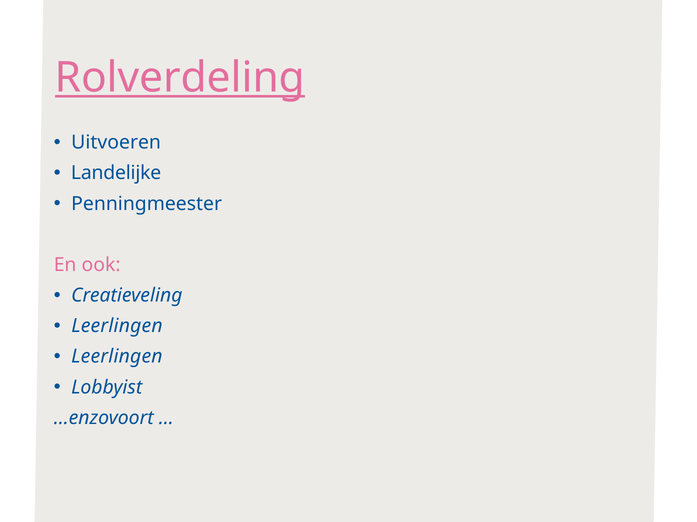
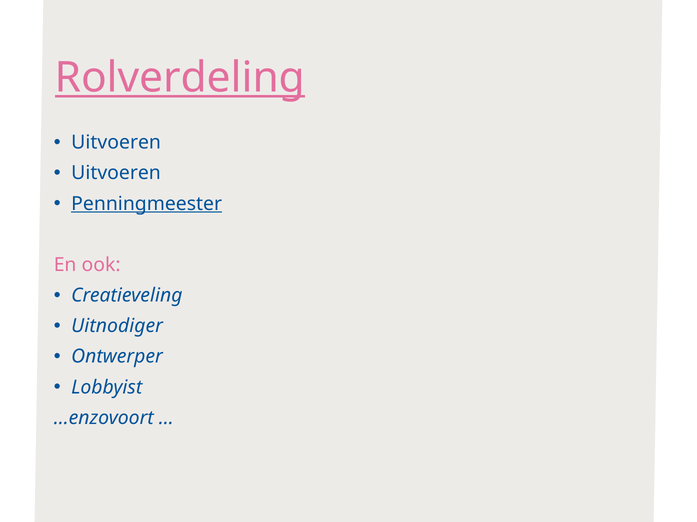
Landelijke at (116, 173): Landelijke -> Uitvoeren
Penningmeester underline: none -> present
Leerlingen at (117, 326): Leerlingen -> Uitnodiger
Leerlingen at (117, 357): Leerlingen -> Ontwerper
